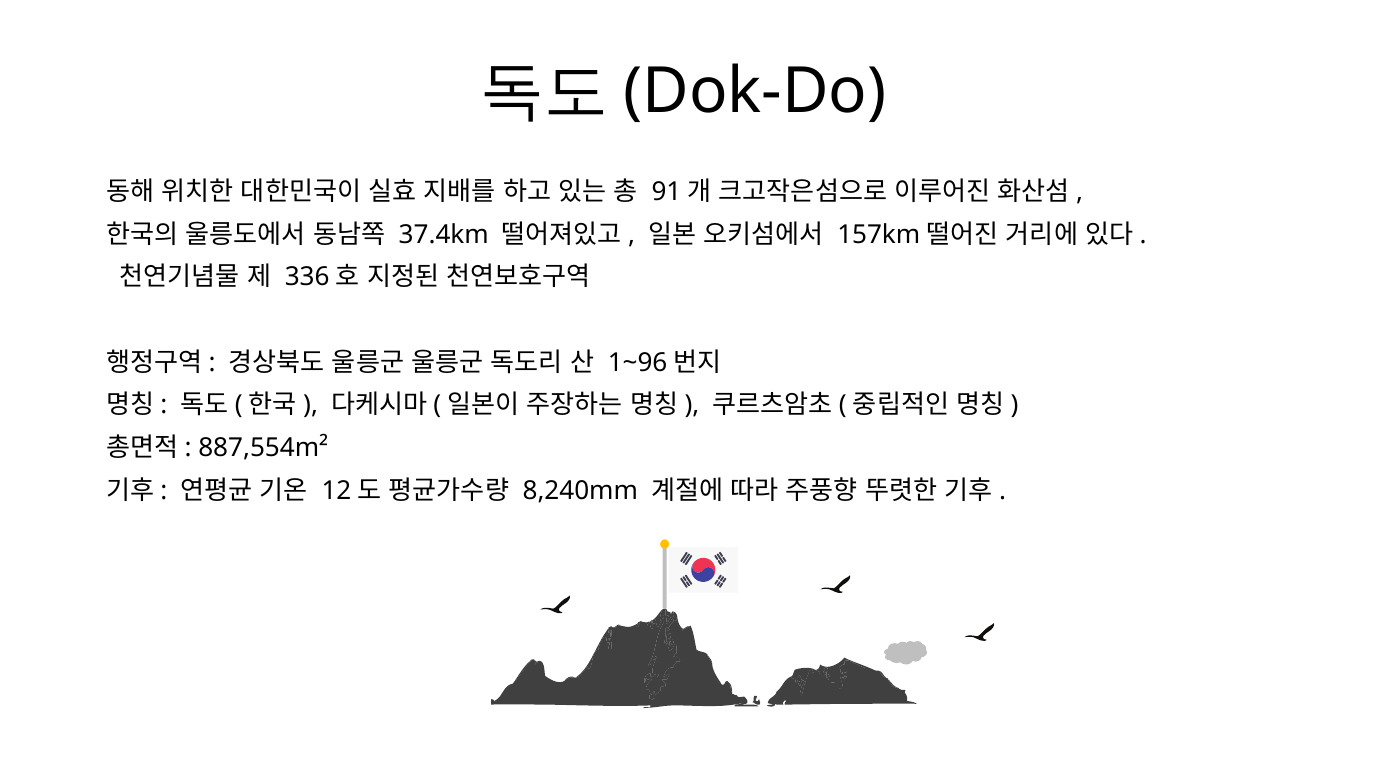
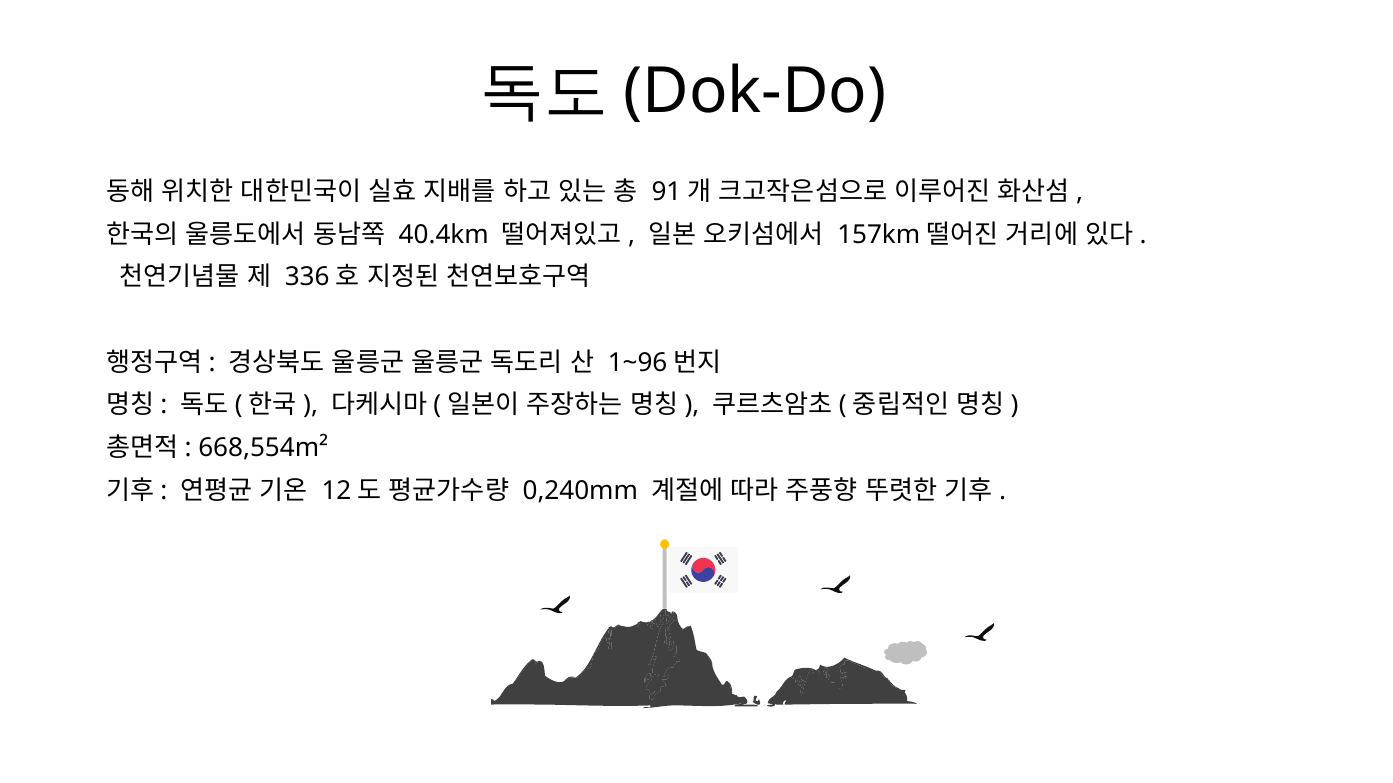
37.4km: 37.4km -> 40.4km
887,554m²: 887,554m² -> 668,554m²
8,240mm: 8,240mm -> 0,240mm
